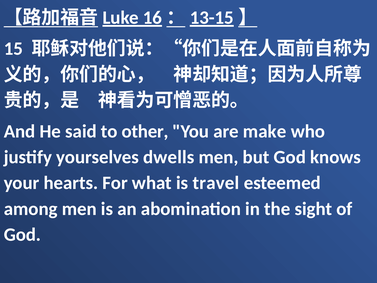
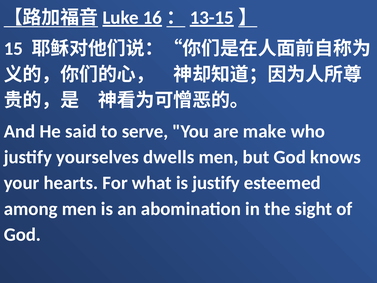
other: other -> serve
is travel: travel -> justify
